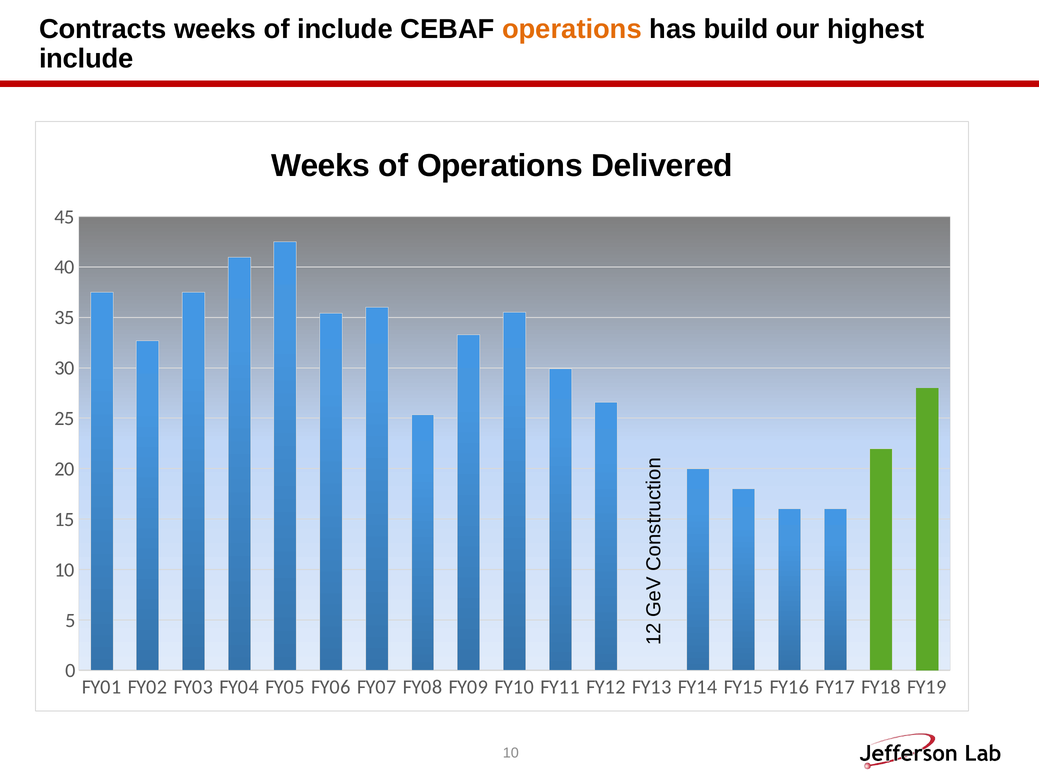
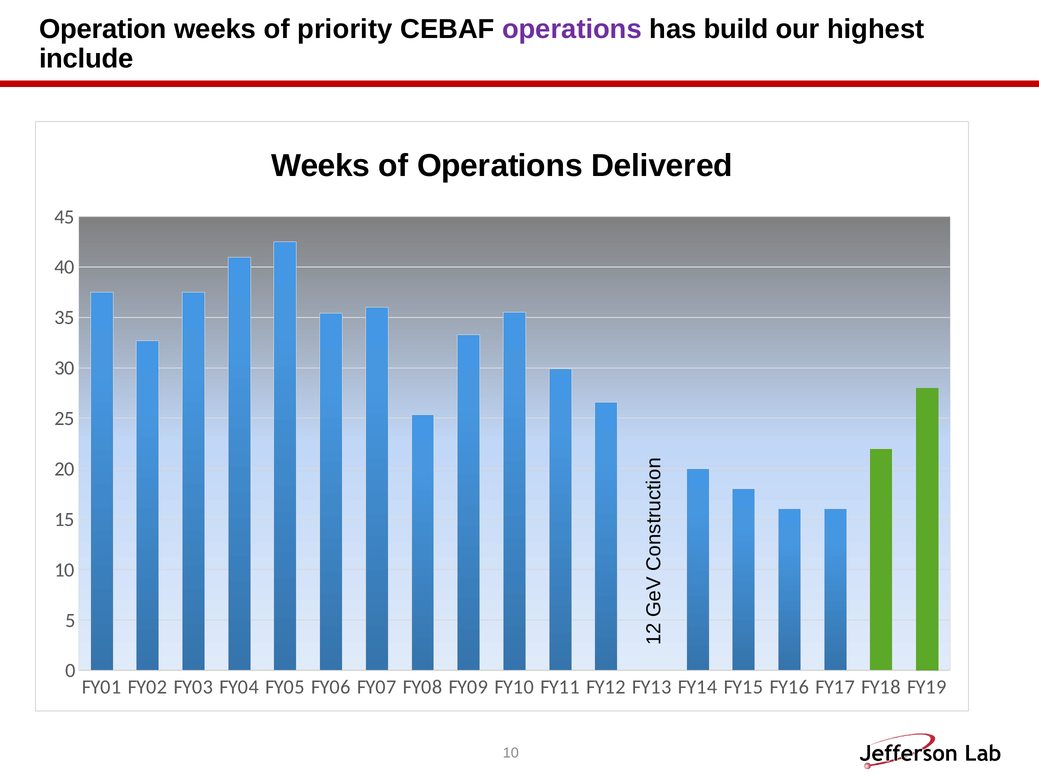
Contracts: Contracts -> Operation
of include: include -> priority
operations at (572, 29) colour: orange -> purple
